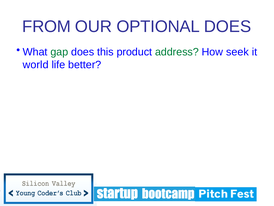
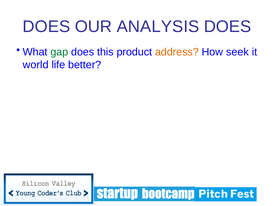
FROM at (47, 27): FROM -> DOES
OPTIONAL: OPTIONAL -> ANALYSIS
address colour: green -> orange
